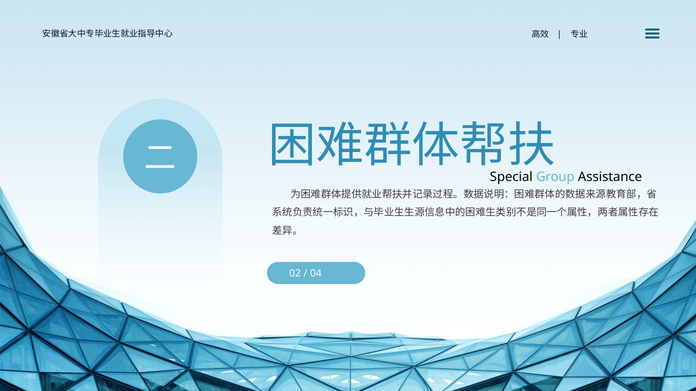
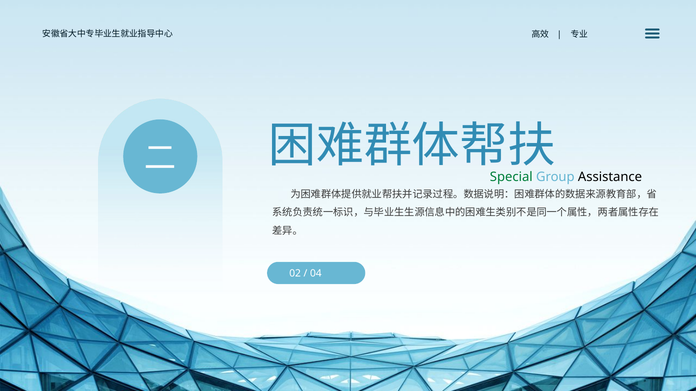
Special colour: black -> green
